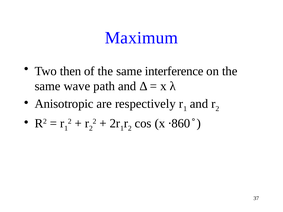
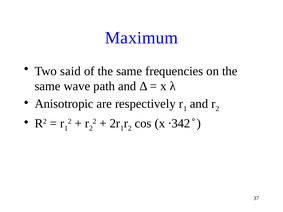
then: then -> said
interference: interference -> frequencies
∙860: ∙860 -> ∙342
